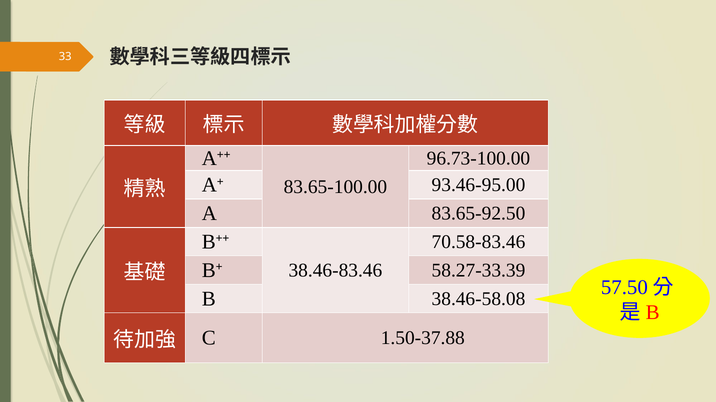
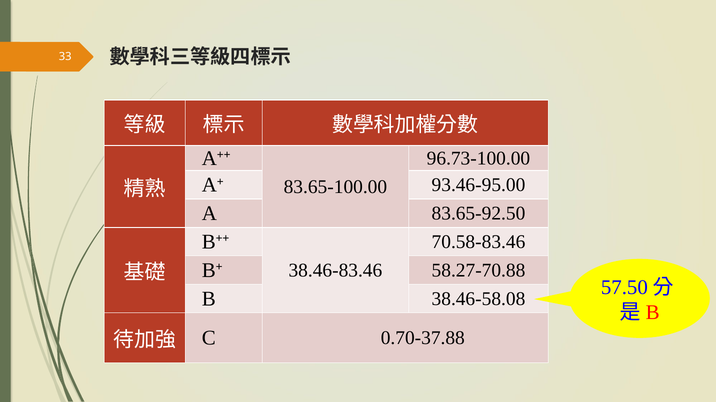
58.27-33.39: 58.27-33.39 -> 58.27-70.88
1.50-37.88: 1.50-37.88 -> 0.70-37.88
